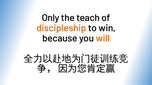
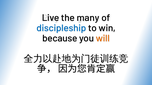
Only: Only -> Live
teach: teach -> many
discipleship colour: orange -> blue
